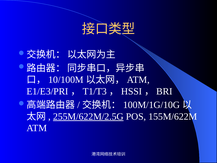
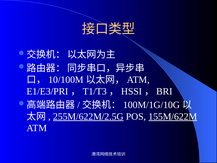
155M/622M underline: none -> present
